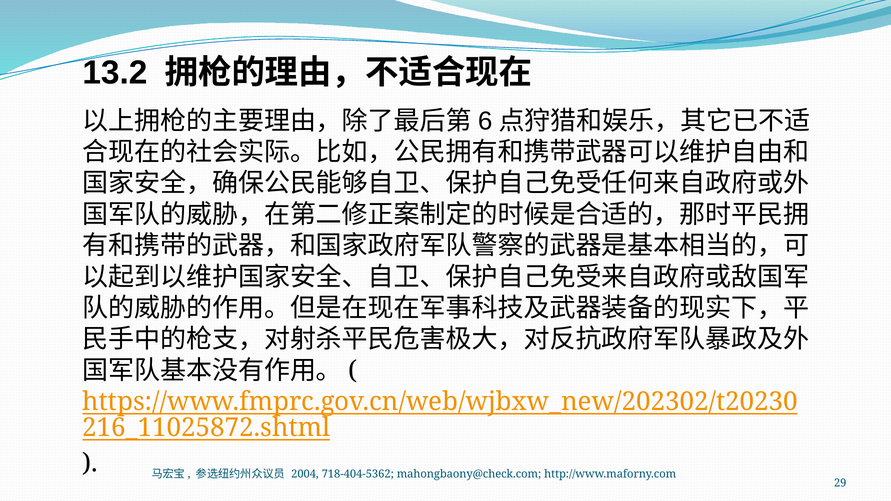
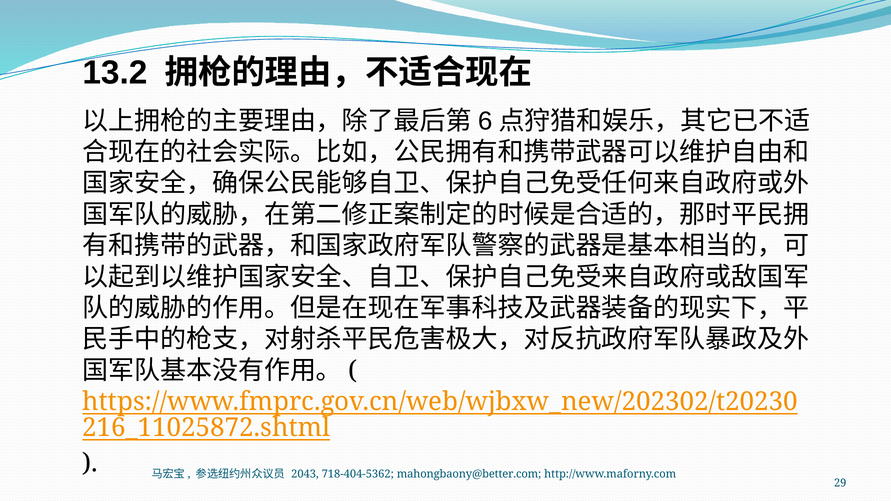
2004: 2004 -> 2043
mahongbaony@check.com: mahongbaony@check.com -> mahongbaony@better.com
